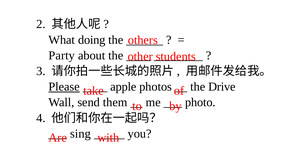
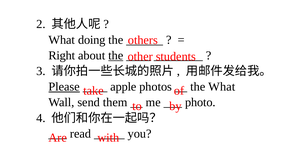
Party: Party -> Right
the at (116, 56) underline: none -> present
the Drive: Drive -> What
sing: sing -> read
